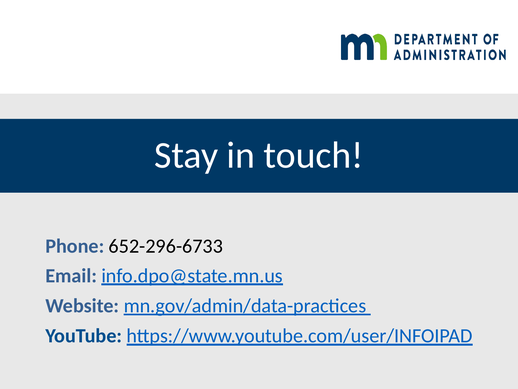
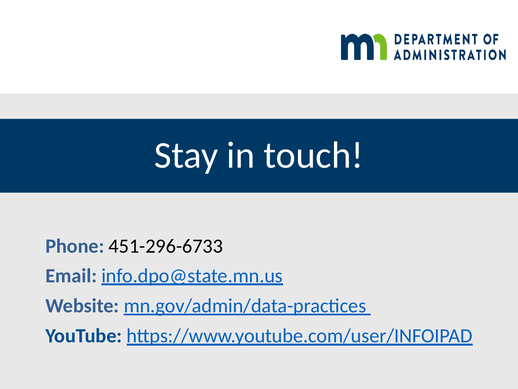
652-296-6733: 652-296-6733 -> 451-296-6733
